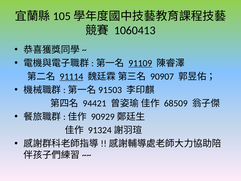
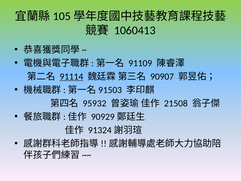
91109 underline: present -> none
94421: 94421 -> 95932
68509: 68509 -> 21508
